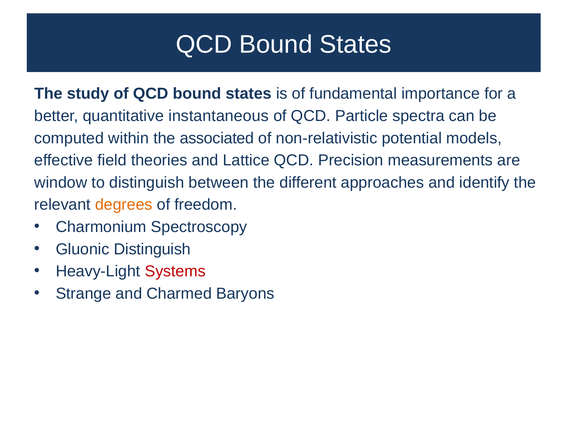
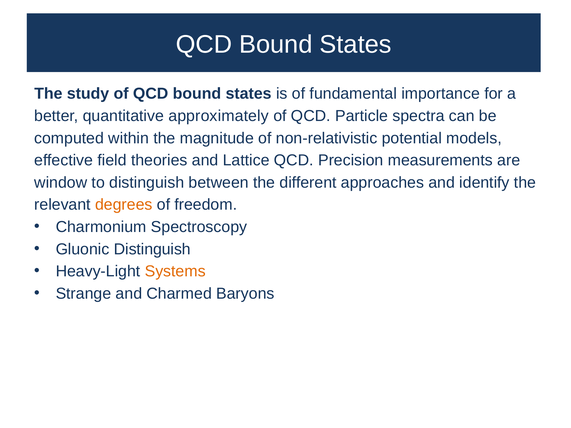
instantaneous: instantaneous -> approximately
associated: associated -> magnitude
Systems colour: red -> orange
